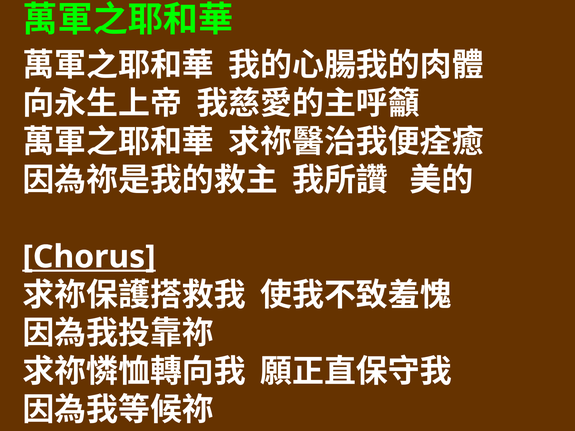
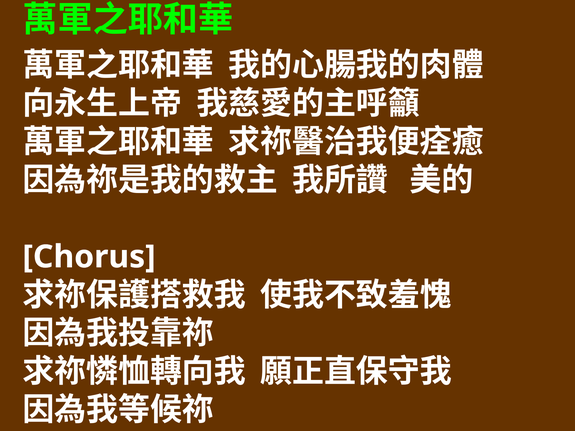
Chorus underline: present -> none
